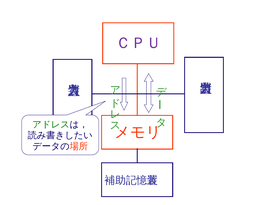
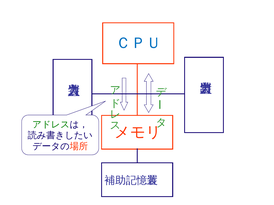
ＣＰＵ colour: purple -> blue
